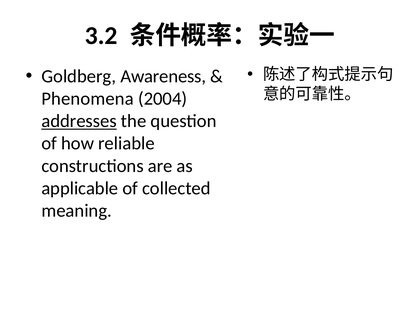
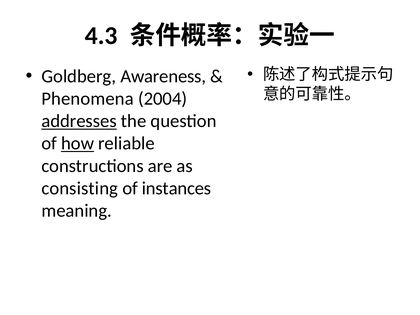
3.2: 3.2 -> 4.3
how underline: none -> present
applicable: applicable -> consisting
collected: collected -> instances
